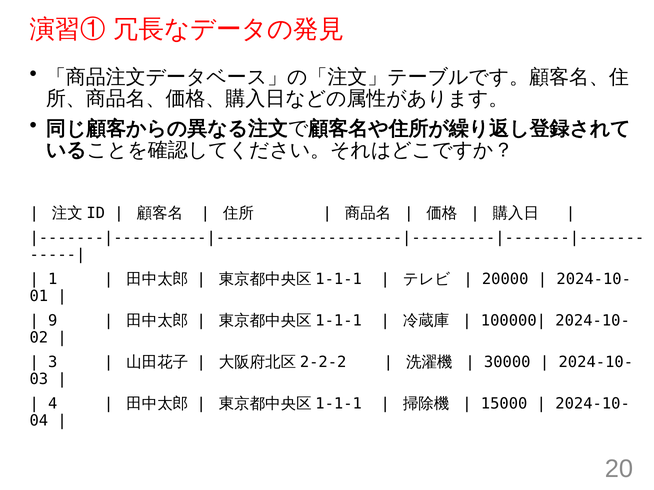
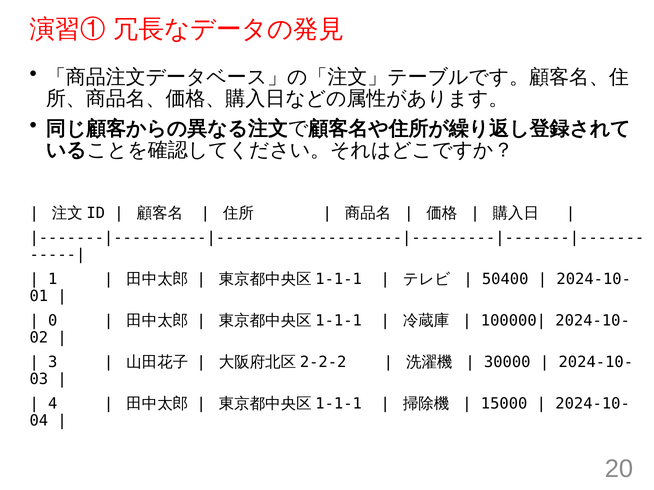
20000: 20000 -> 50400
9: 9 -> 0
